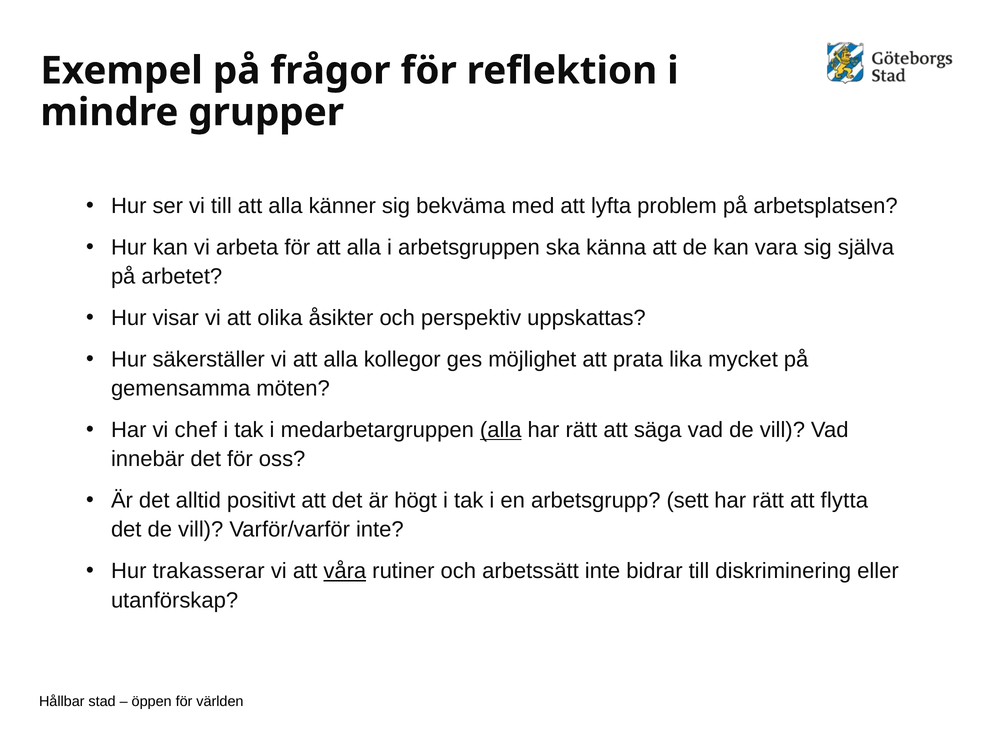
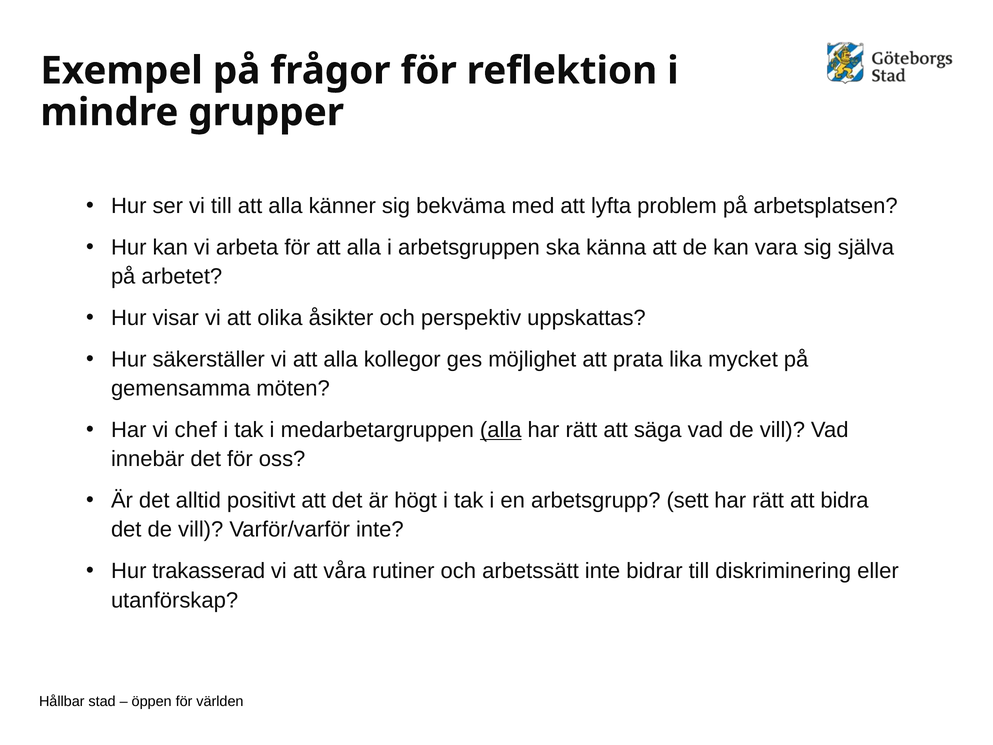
flytta: flytta -> bidra
trakasserar: trakasserar -> trakasserad
våra underline: present -> none
